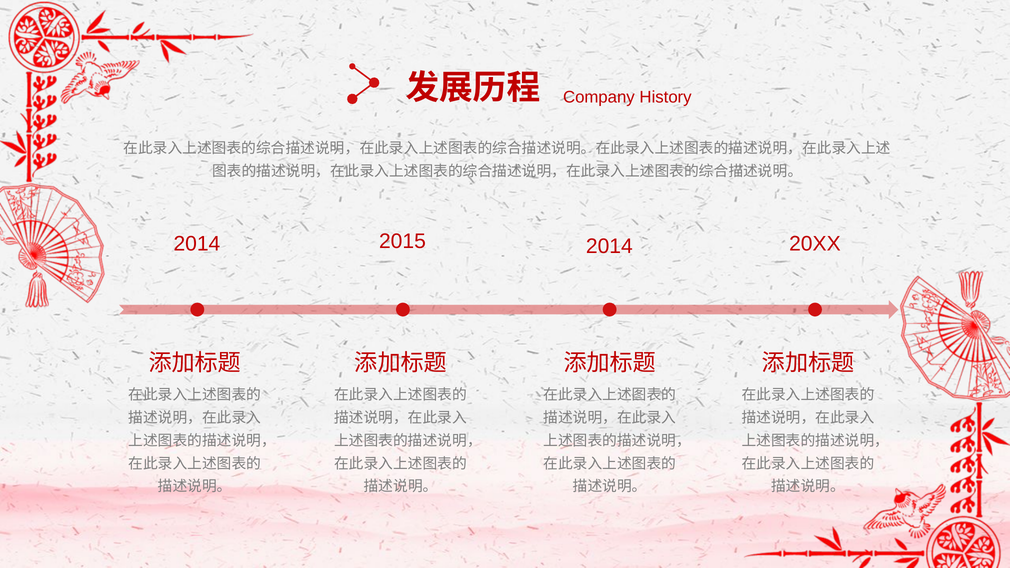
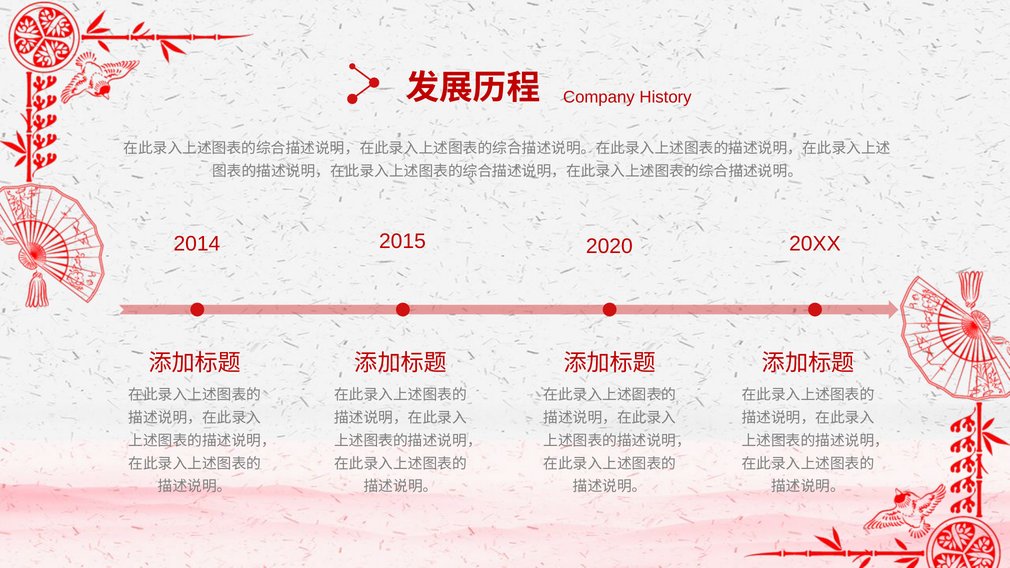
2014 at (609, 246): 2014 -> 2020
